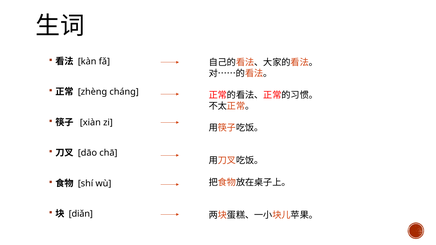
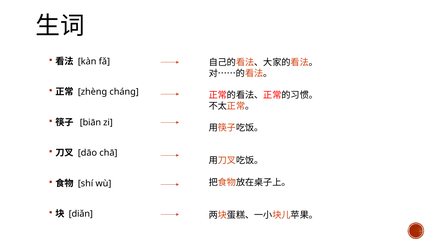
xiàn: xiàn -> biān
